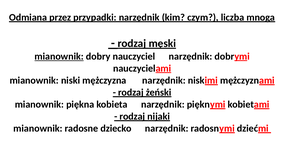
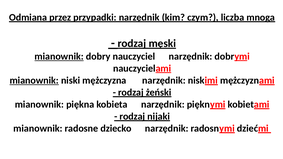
mianownik at (34, 80) underline: none -> present
